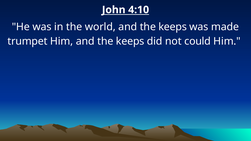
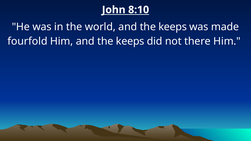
4:10: 4:10 -> 8:10
trumpet: trumpet -> fourfold
could: could -> there
